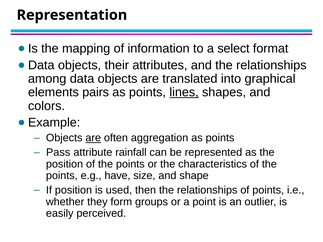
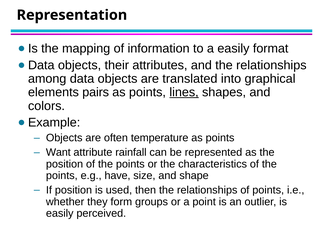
a select: select -> easily
are at (93, 138) underline: present -> none
aggregation: aggregation -> temperature
Pass: Pass -> Want
